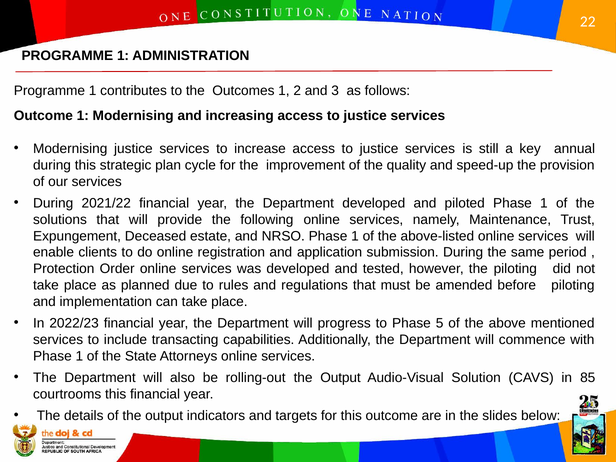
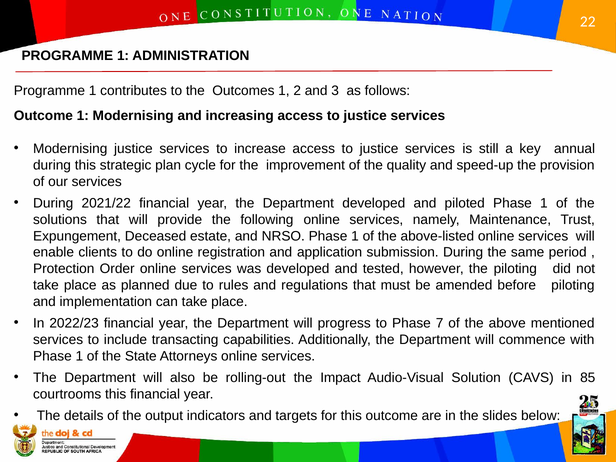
5: 5 -> 7
rolling-out the Output: Output -> Impact
